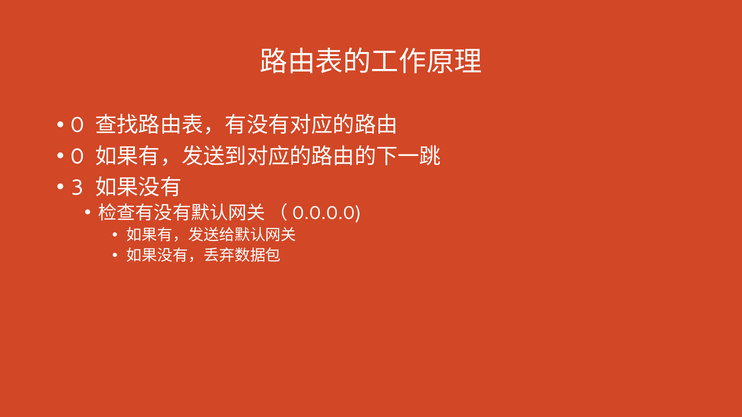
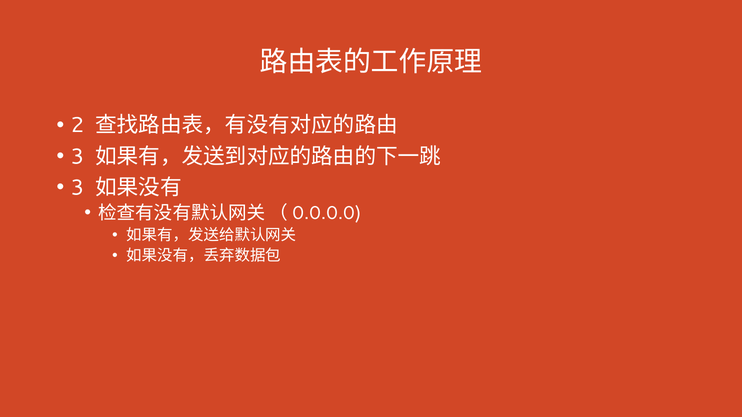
0 at (77, 125): 0 -> 2
0 at (77, 157): 0 -> 3
